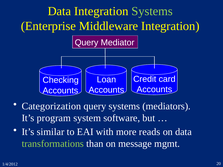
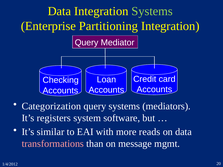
Middleware: Middleware -> Partitioning
program: program -> registers
transformations colour: light green -> pink
